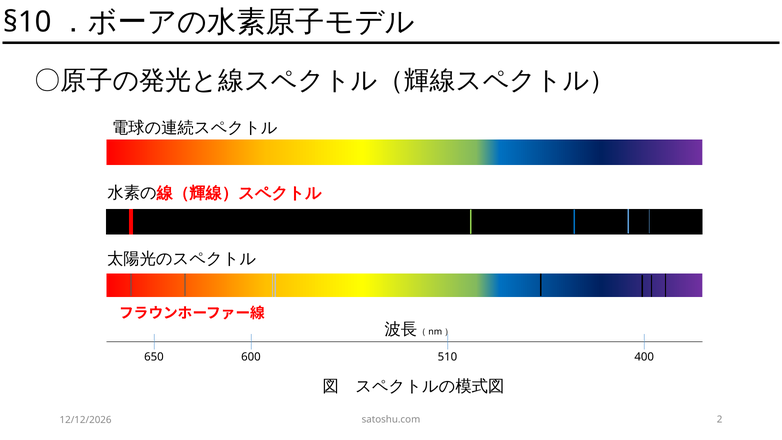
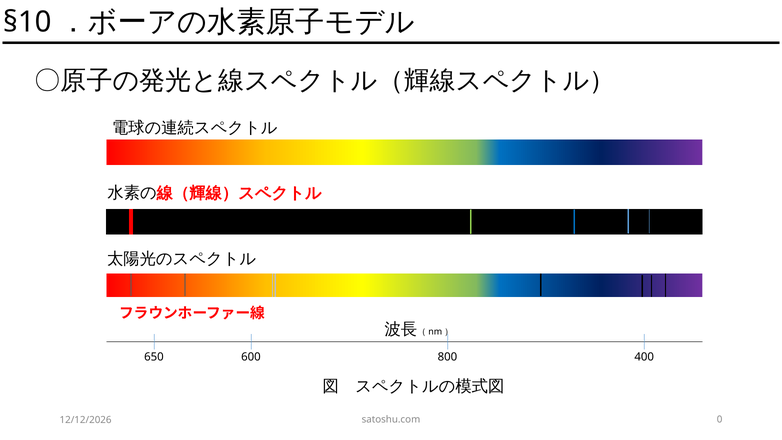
510: 510 -> 800
2: 2 -> 0
